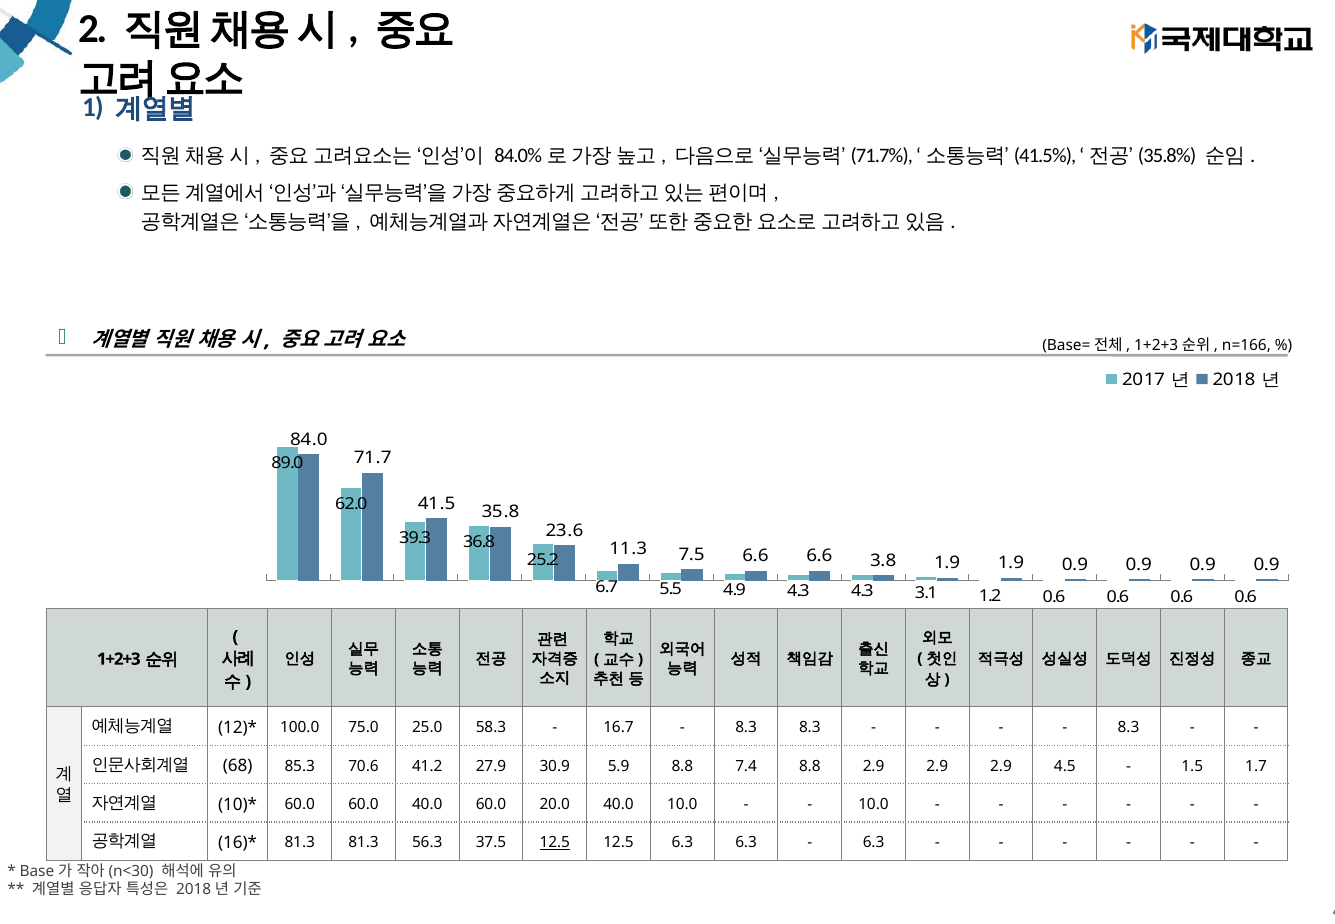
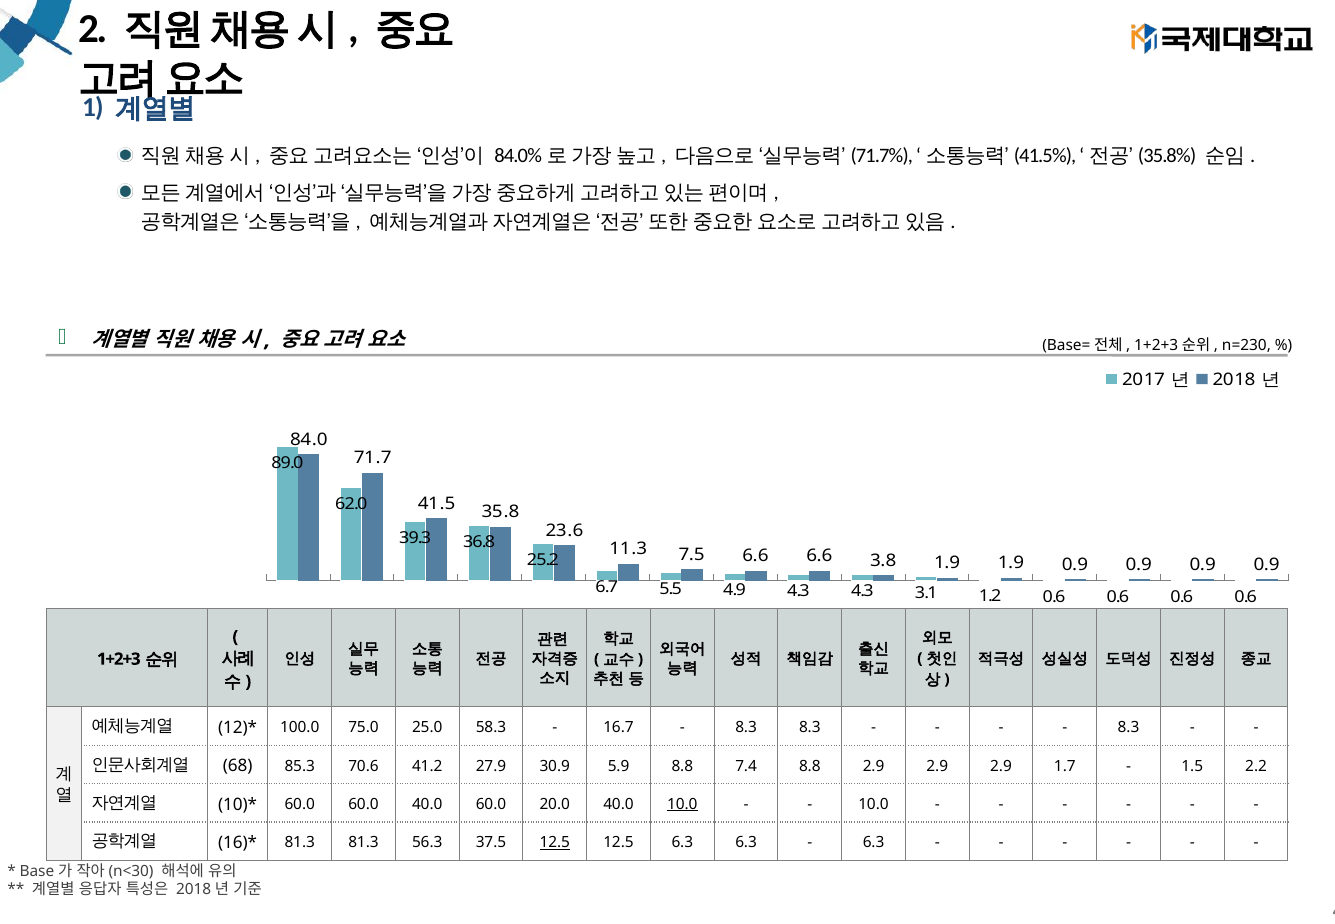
n=166: n=166 -> n=230
4.5: 4.5 -> 1.7
1.7: 1.7 -> 2.2
10.0 at (682, 804) underline: none -> present
